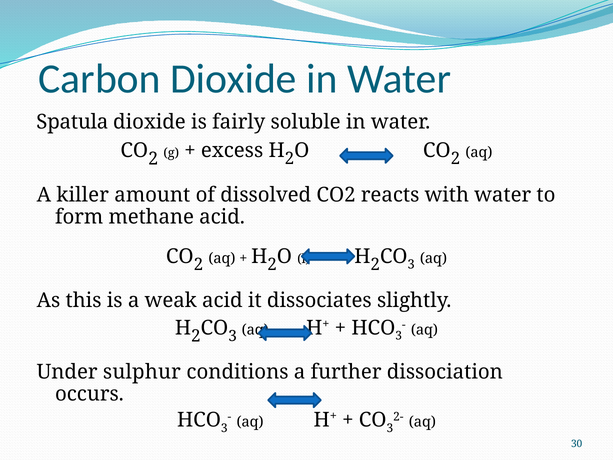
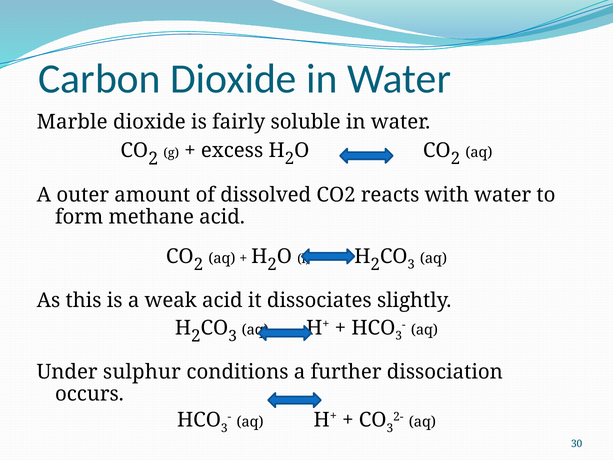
Spatula: Spatula -> Marble
killer: killer -> outer
